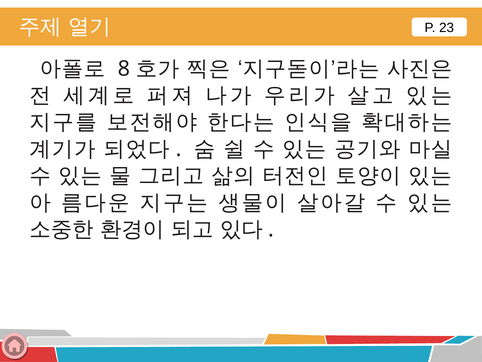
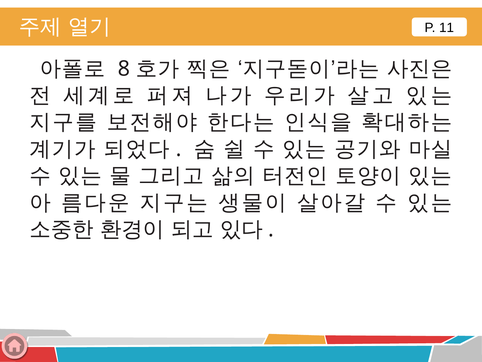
23: 23 -> 11
